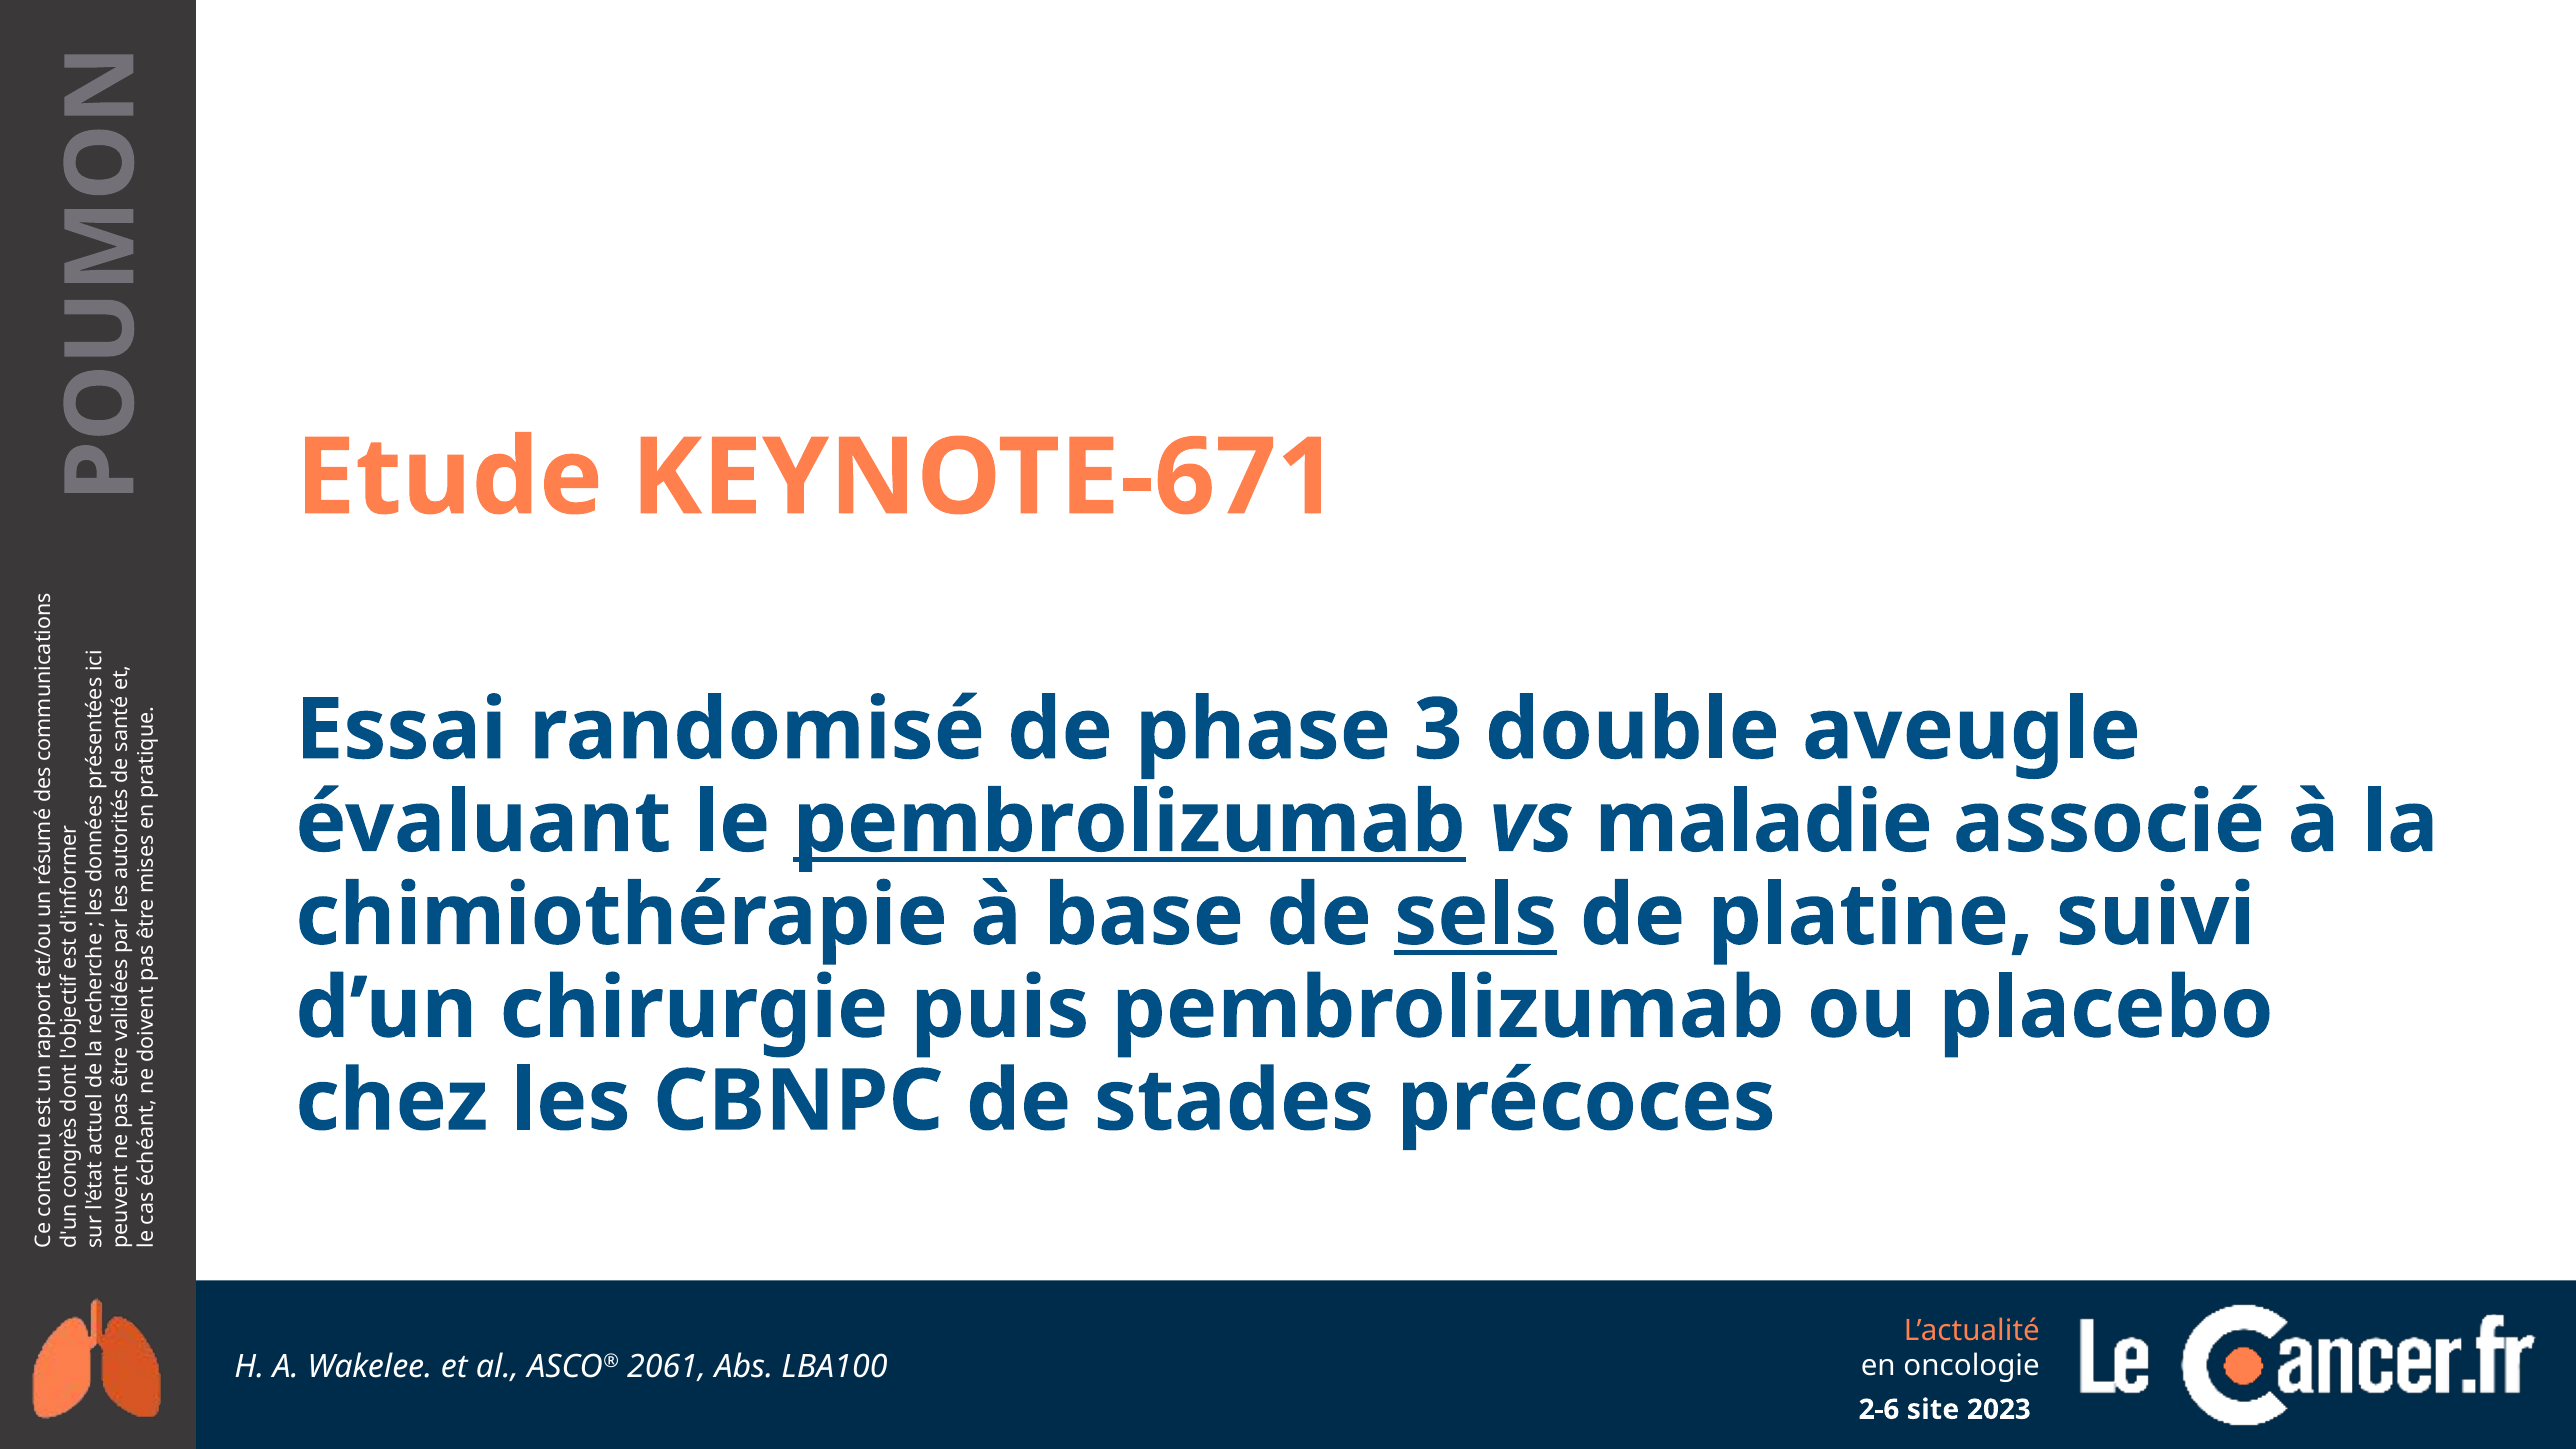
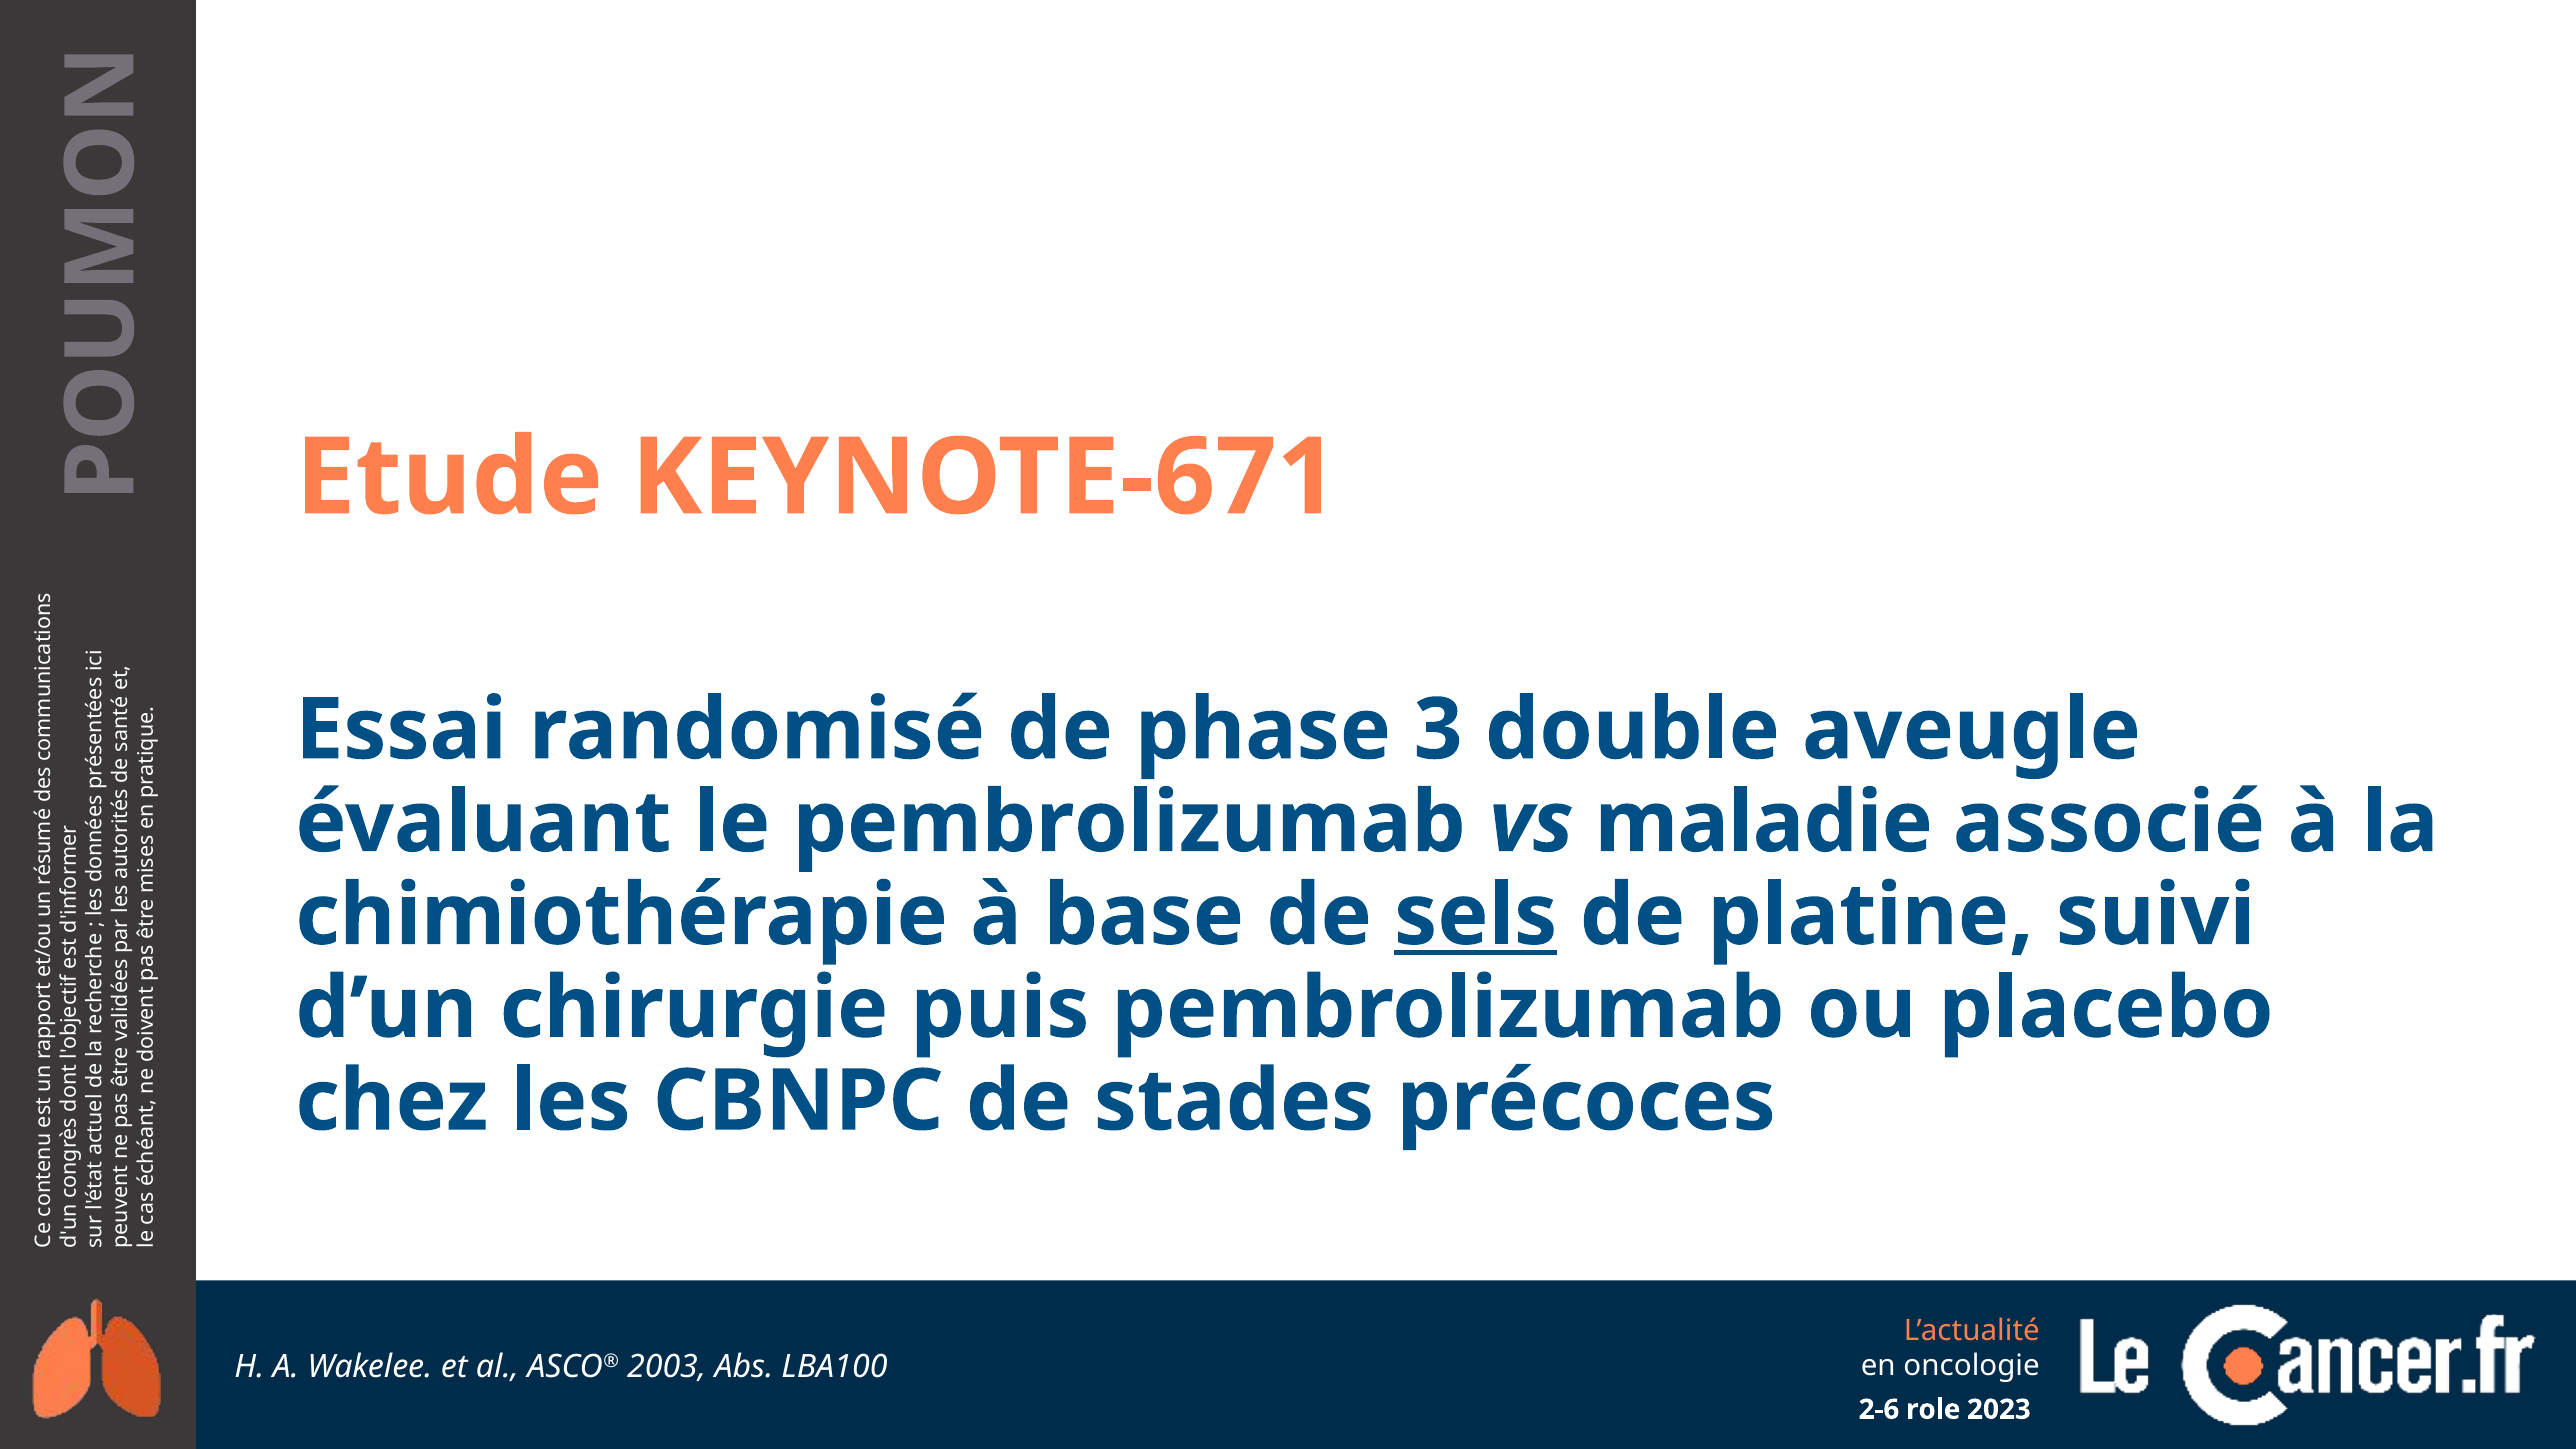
pembrolizumab at (1129, 823) underline: present -> none
2061: 2061 -> 2003
site: site -> role
